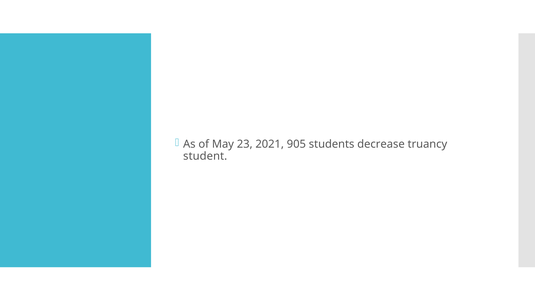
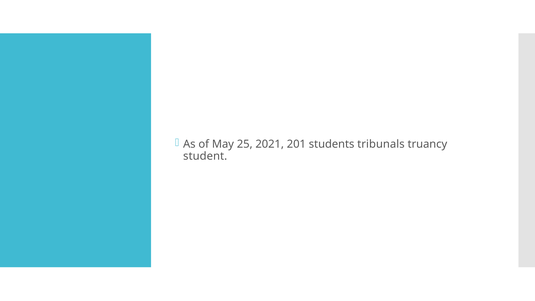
23: 23 -> 25
905: 905 -> 201
decrease: decrease -> tribunals
